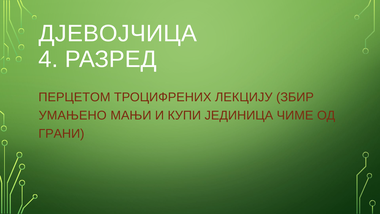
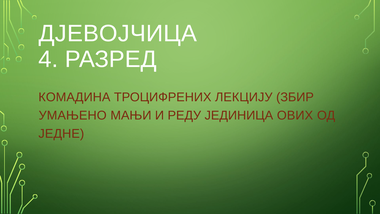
ПЕРЦЕТОМ: ПЕРЦЕТОМ -> КОМАДИНА
КУПИ: КУПИ -> РЕДУ
ЧИМЕ: ЧИМЕ -> ОВИХ
ГРАНИ: ГРАНИ -> ЈЕДНЕ
